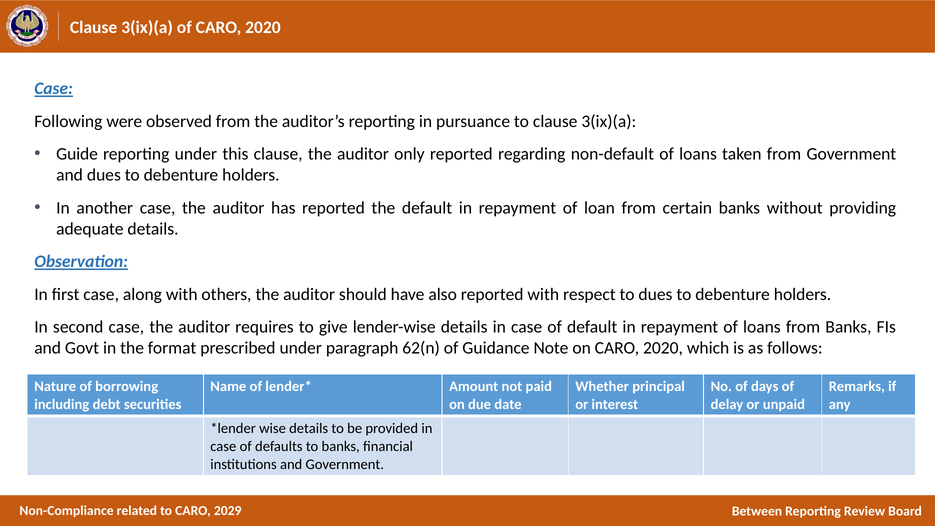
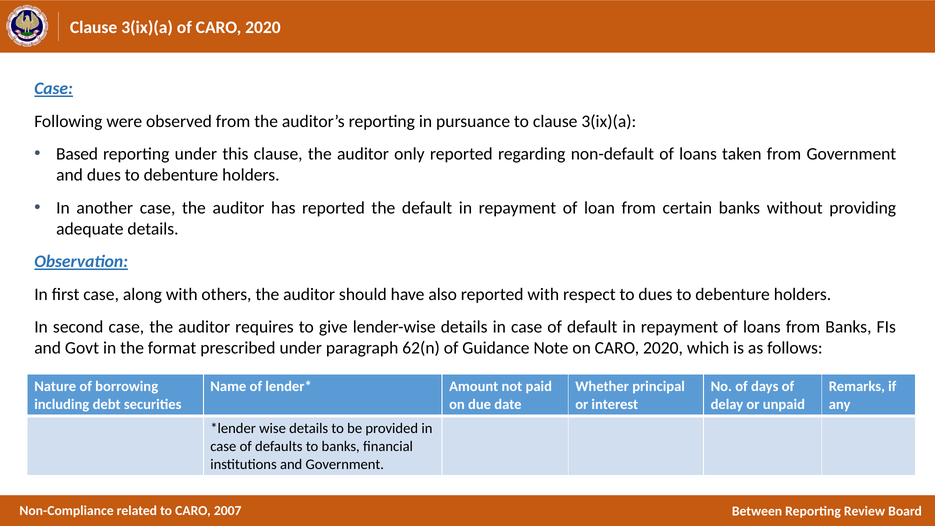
Guide: Guide -> Based
2029: 2029 -> 2007
